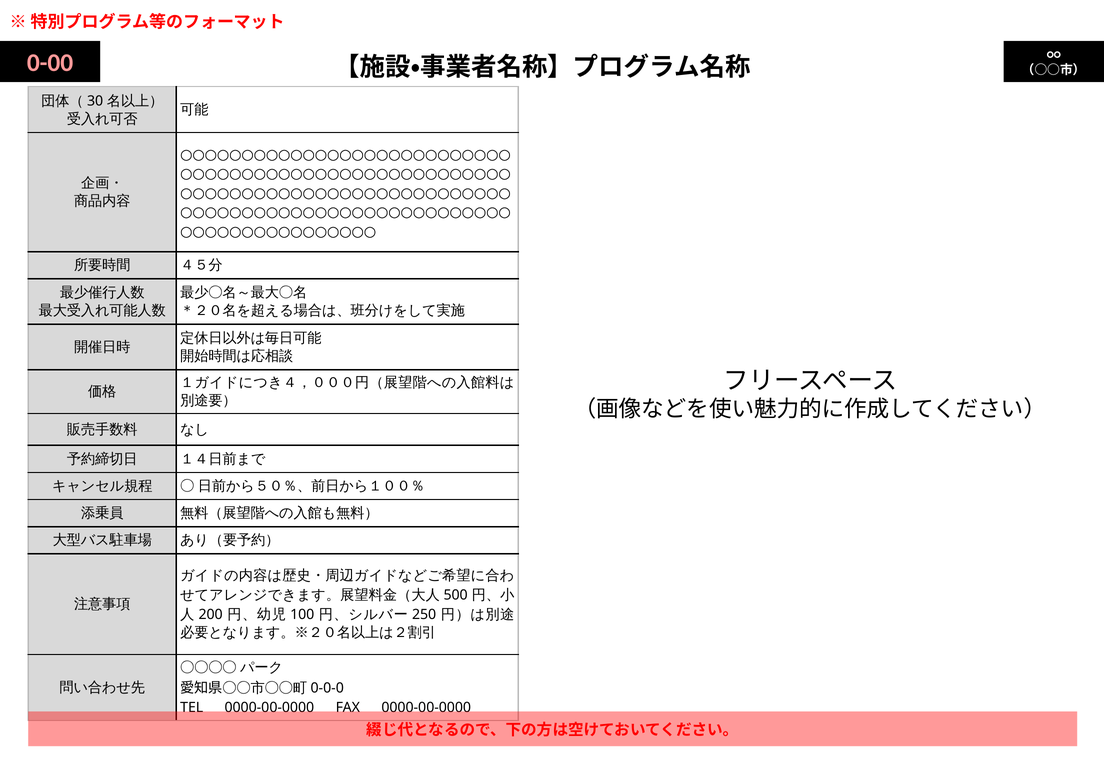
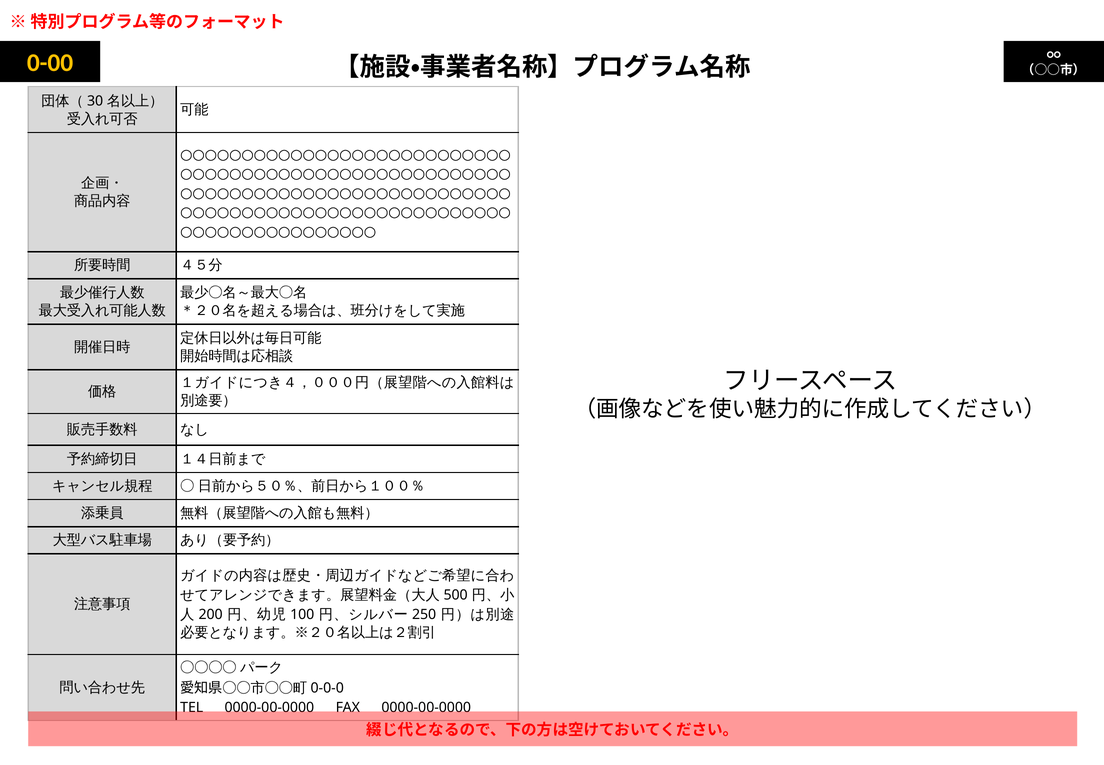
0-00 colour: pink -> yellow
